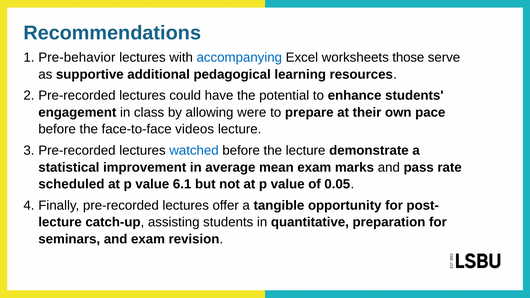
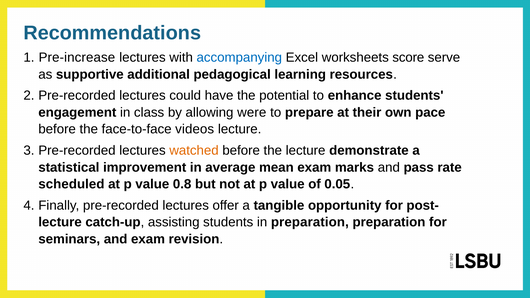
Pre-behavior: Pre-behavior -> Pre-increase
those: those -> score
watched colour: blue -> orange
6.1: 6.1 -> 0.8
in quantitative: quantitative -> preparation
